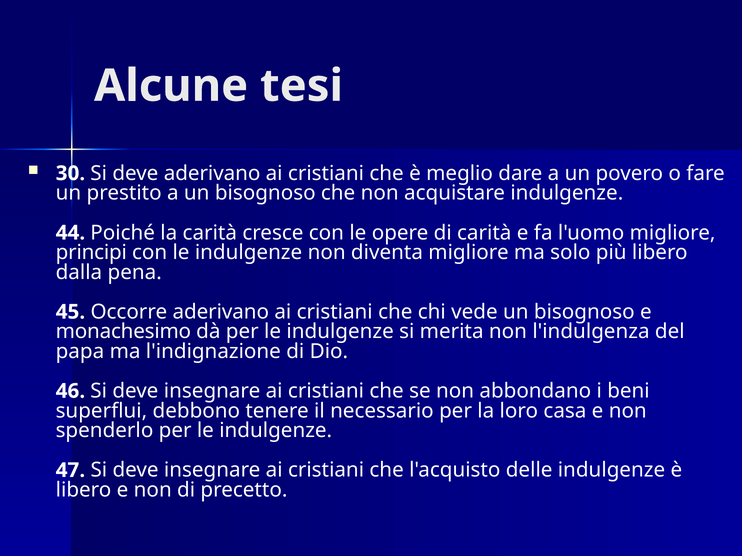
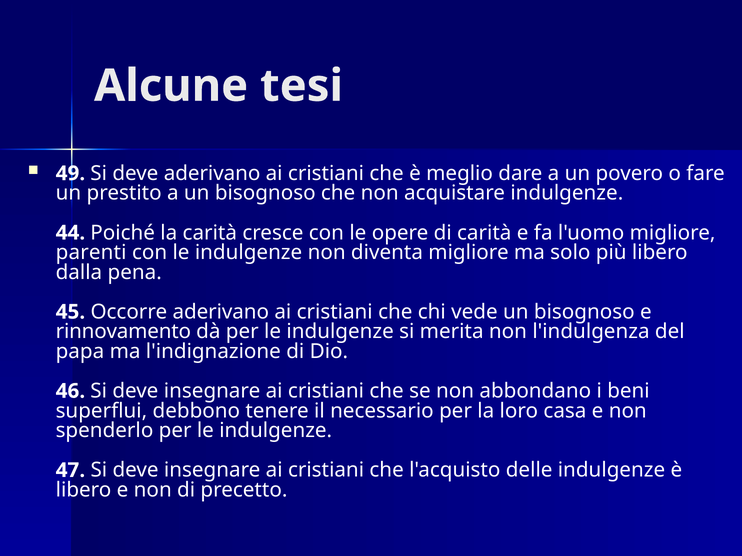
30: 30 -> 49
principi: principi -> parenti
monachesimo: monachesimo -> rinnovamento
